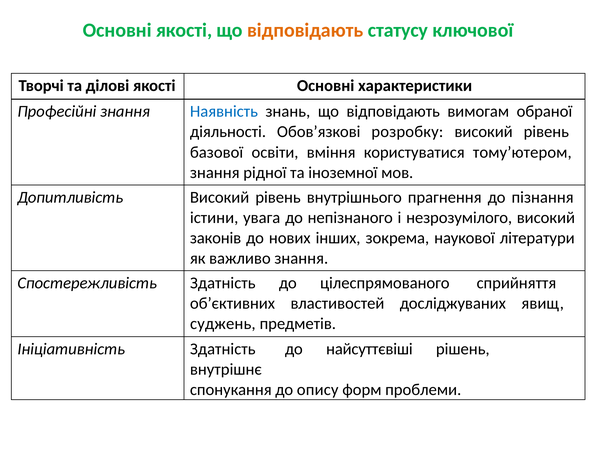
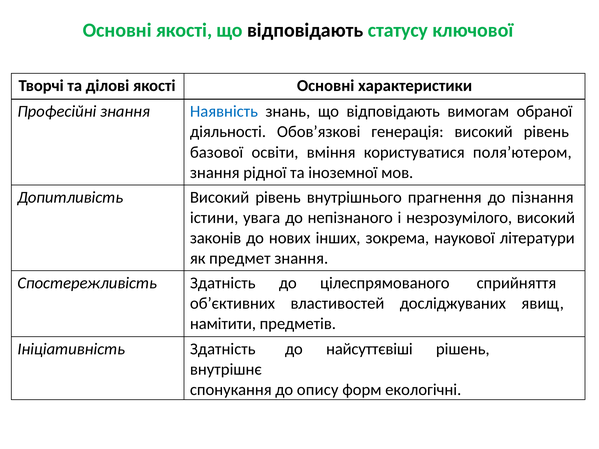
відповідають at (305, 30) colour: orange -> black
розробку: розробку -> генерація
тому’ютером: тому’ютером -> поля’ютером
важливо: важливо -> предмет
суджень: суджень -> намітити
проблеми: проблеми -> екологічні
